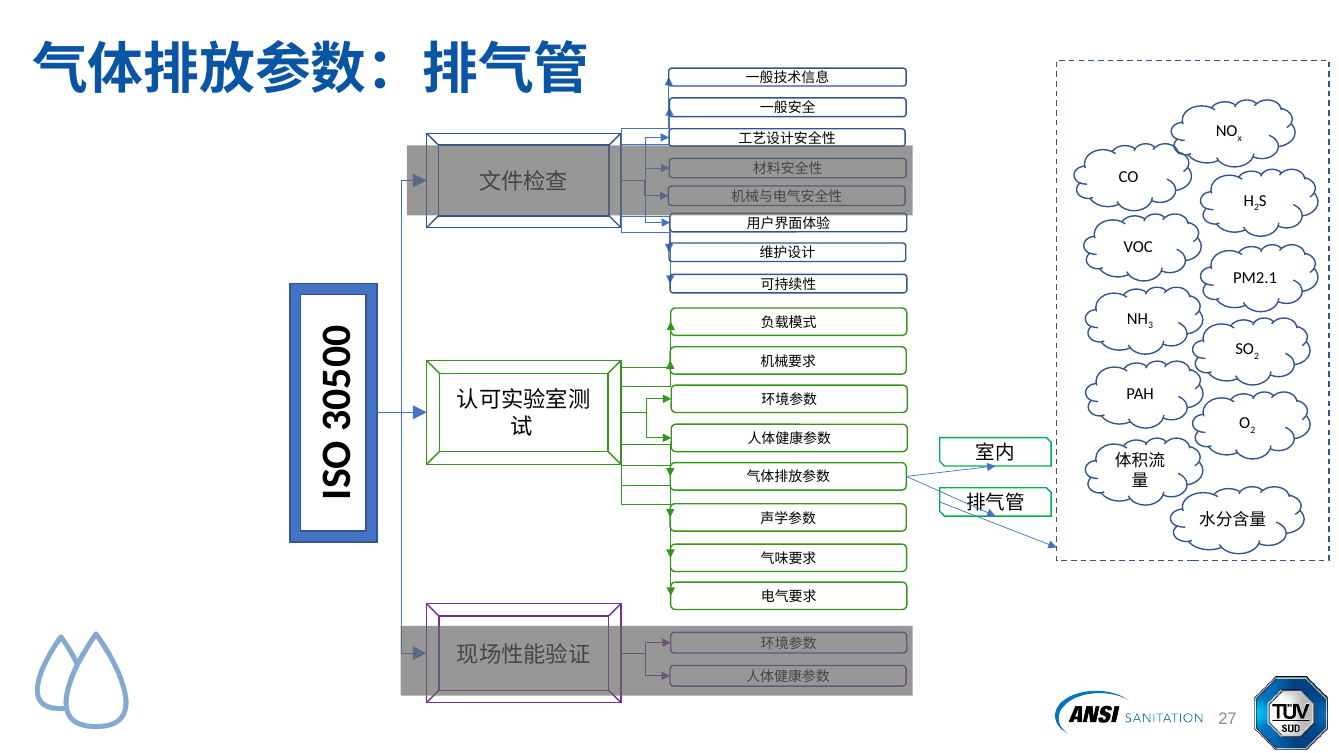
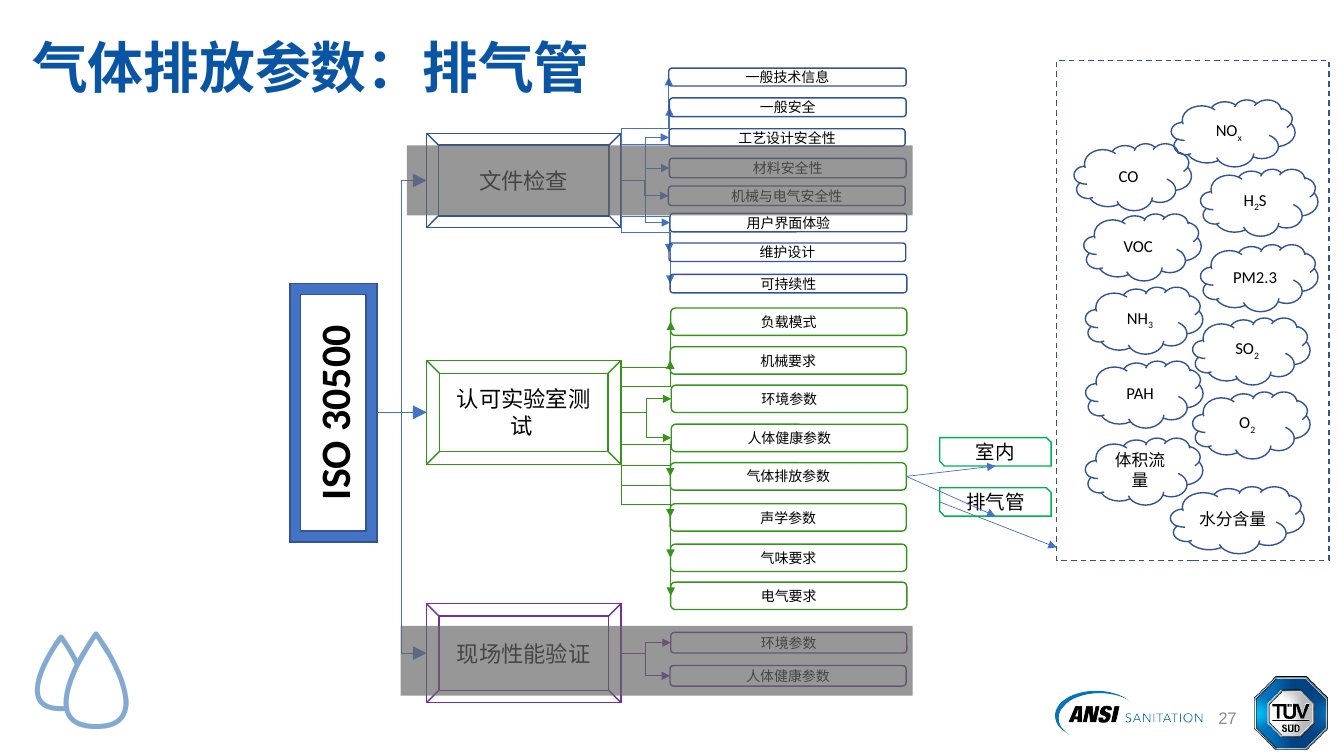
PM2.1: PM2.1 -> PM2.3
